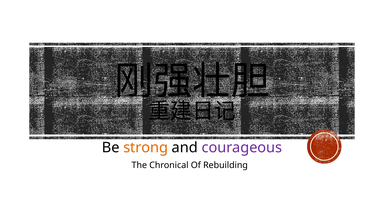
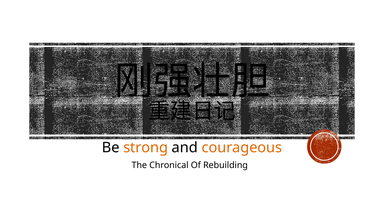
courageous colour: purple -> orange
